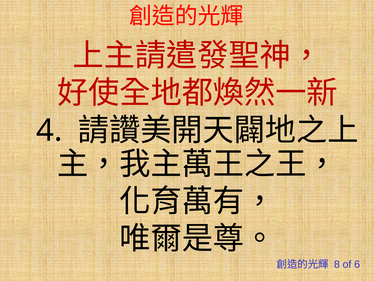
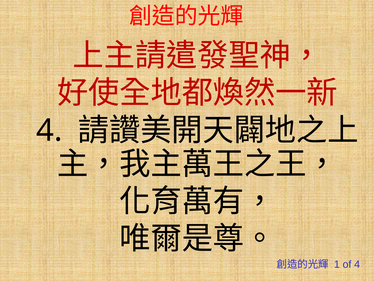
8: 8 -> 1
of 6: 6 -> 4
